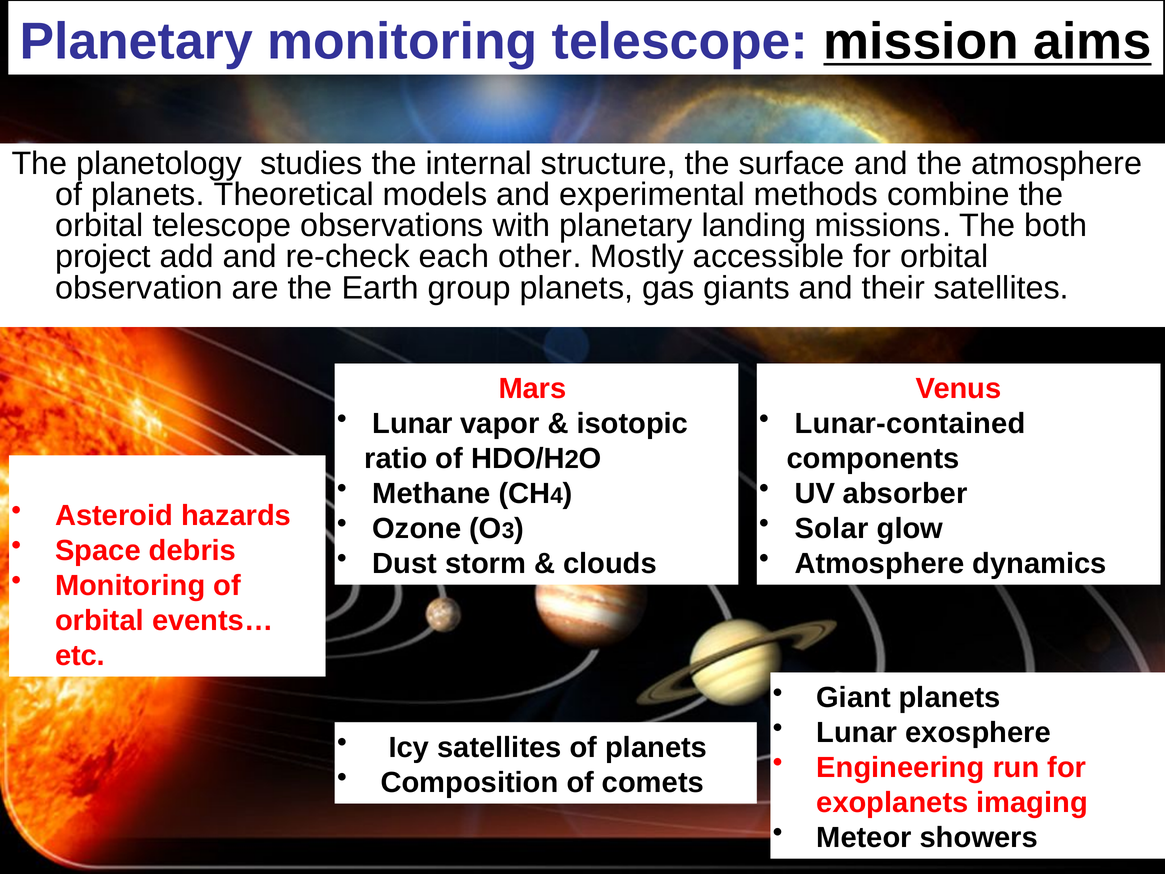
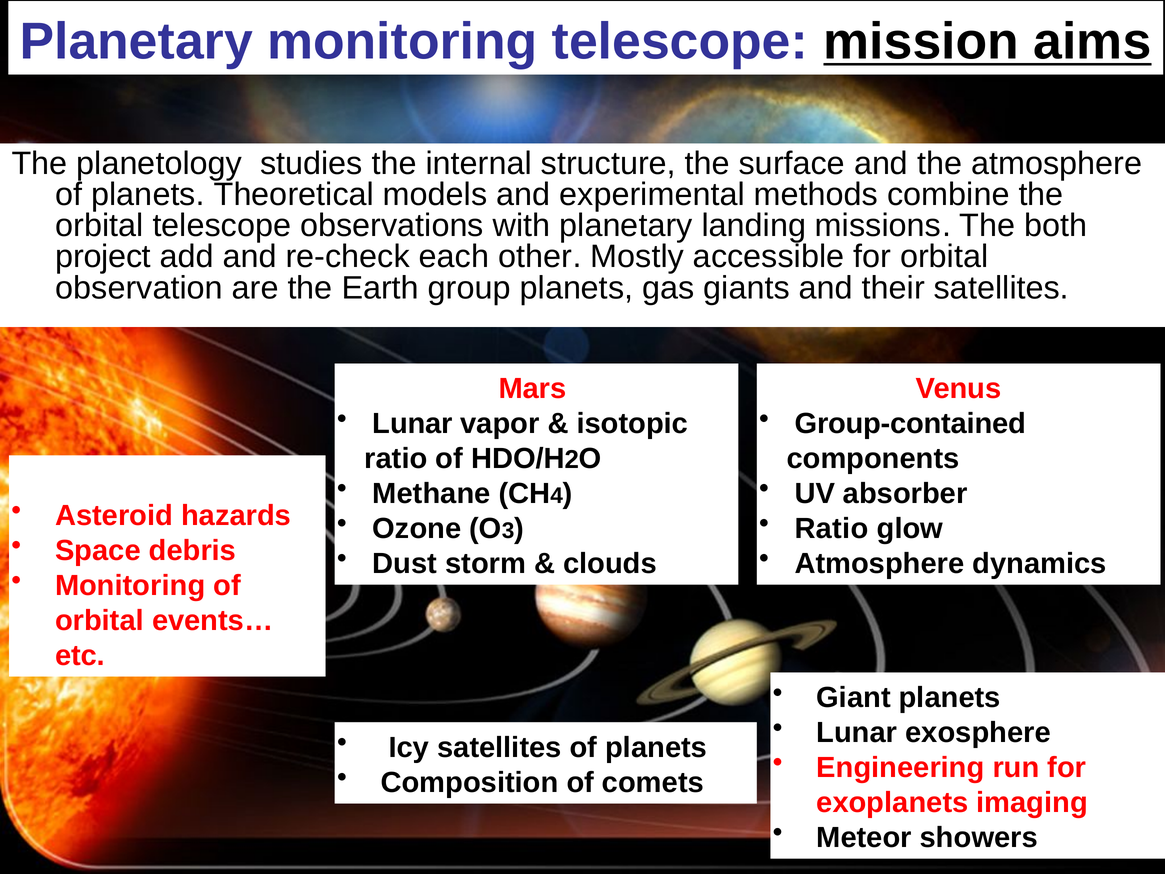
Lunar-contained: Lunar-contained -> Group-contained
Solar at (832, 528): Solar -> Ratio
